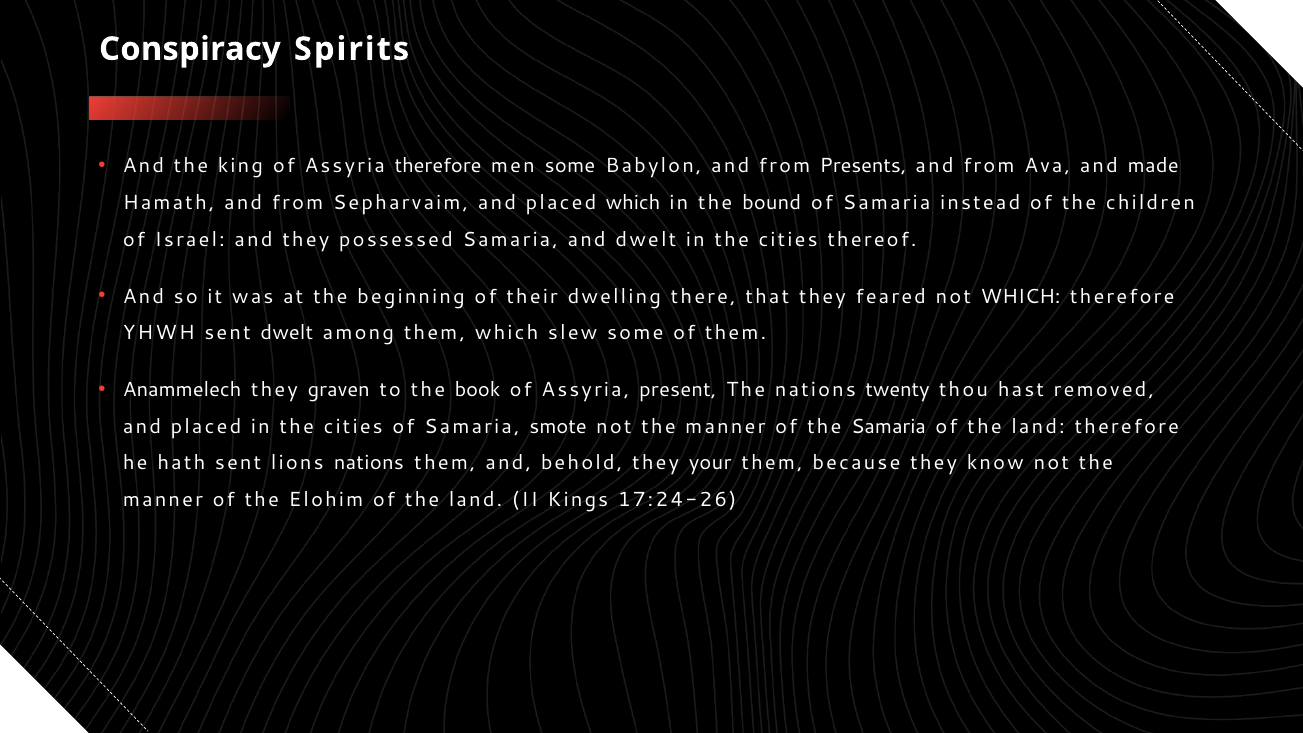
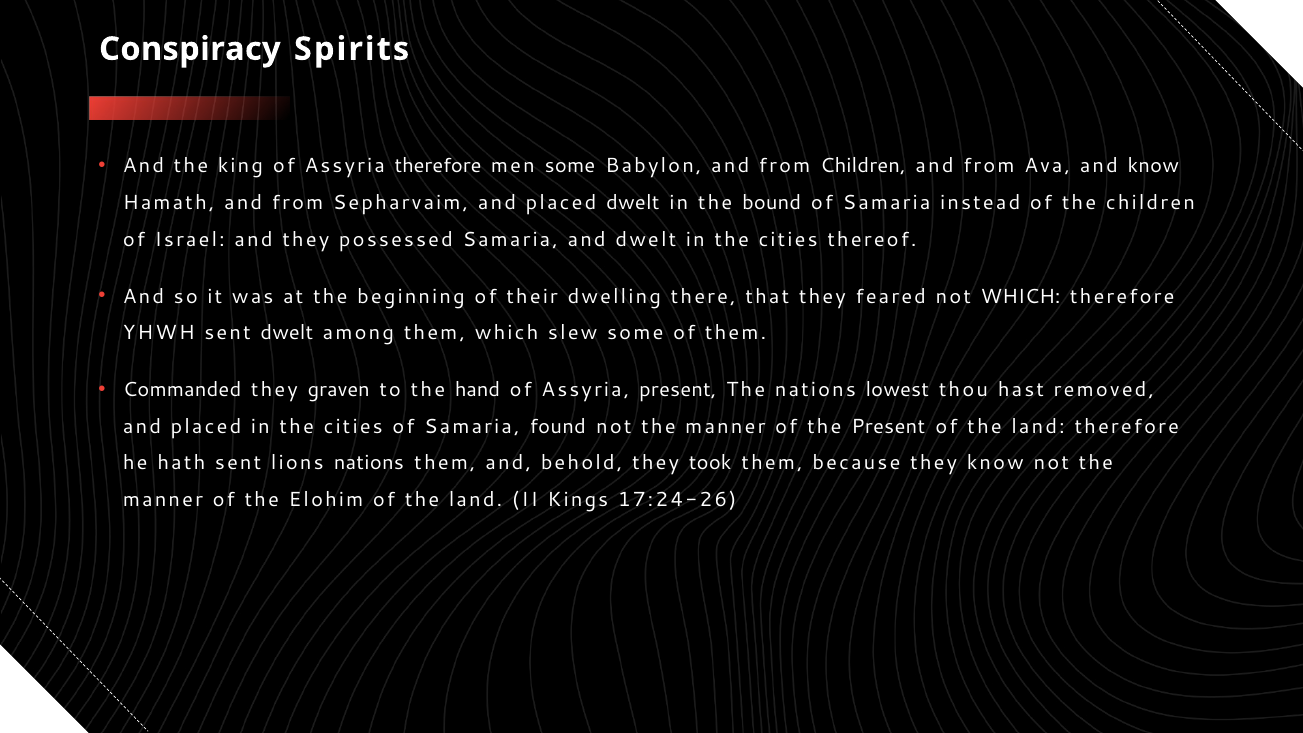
from Presents: Presents -> Children
and made: made -> know
placed which: which -> dwelt
Anammelech: Anammelech -> Commanded
book: book -> hand
twenty: twenty -> lowest
smote: smote -> found
the Samaria: Samaria -> Present
your: your -> took
